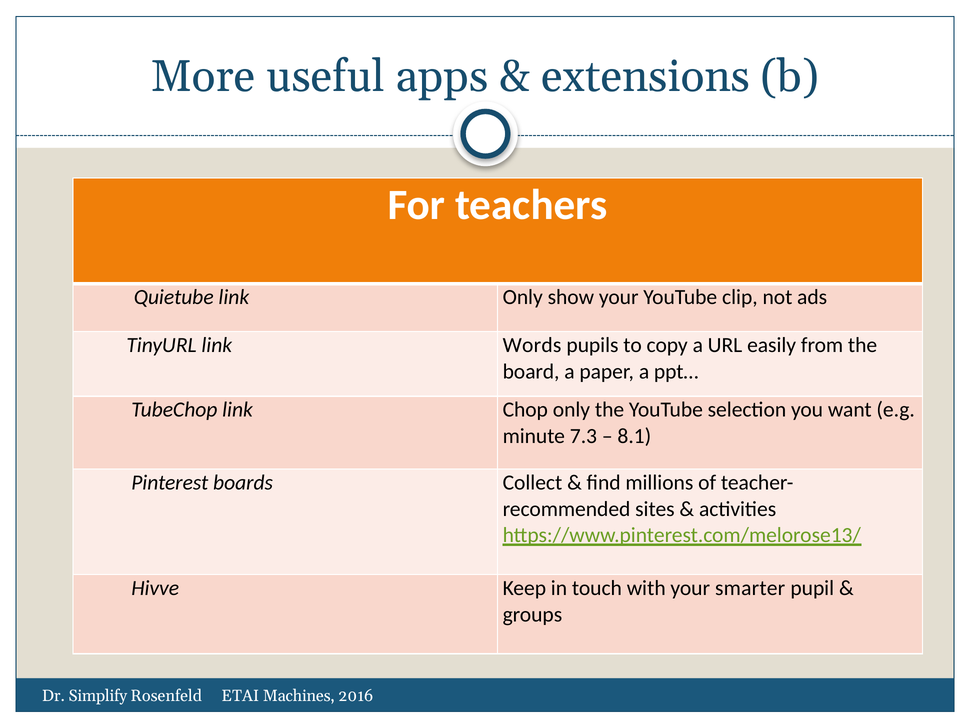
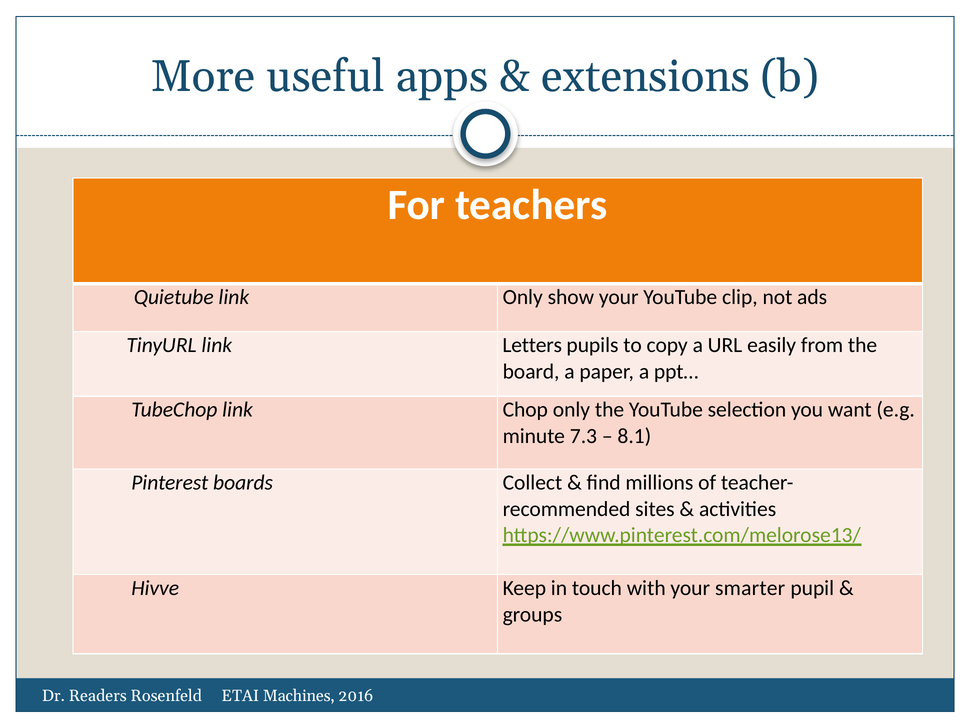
Words: Words -> Letters
Simplify: Simplify -> Readers
